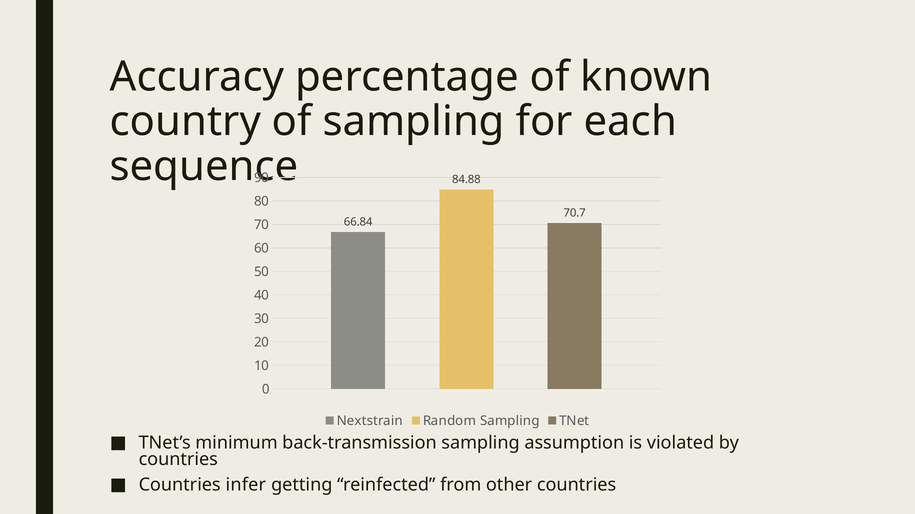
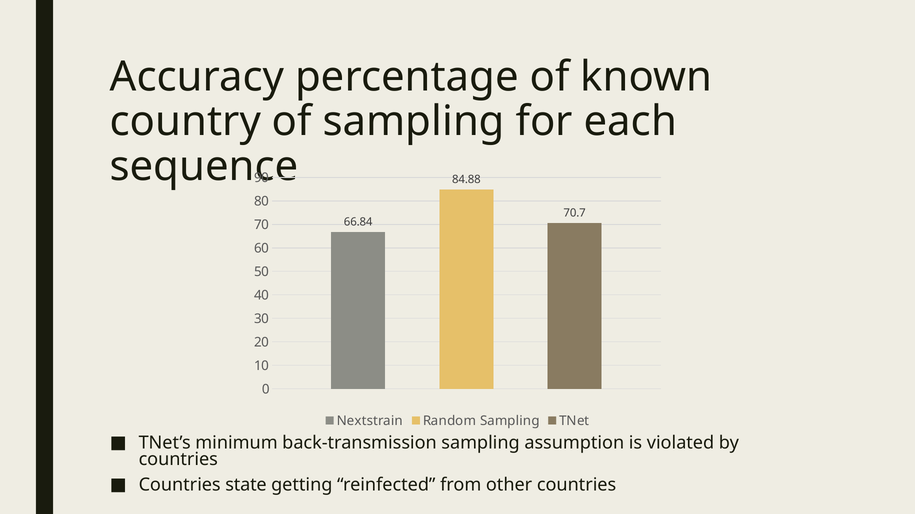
infer: infer -> state
